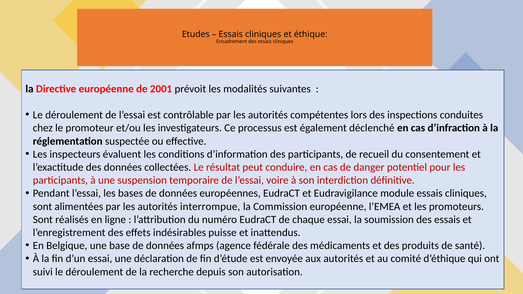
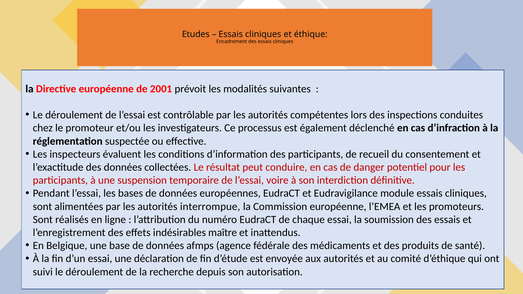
puisse: puisse -> maître
